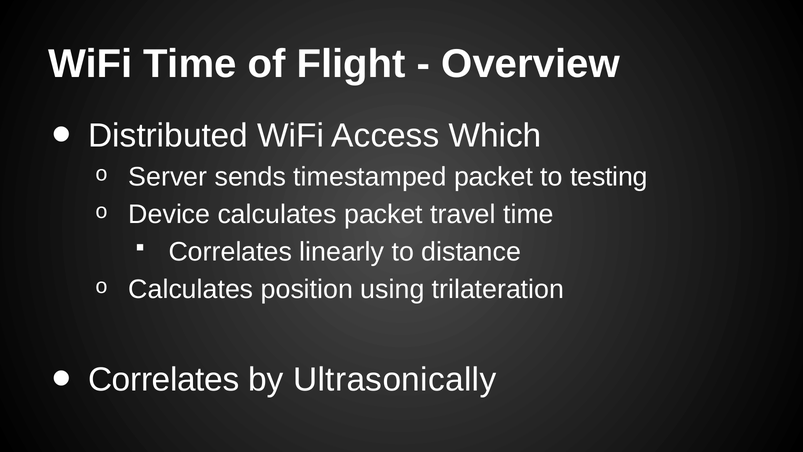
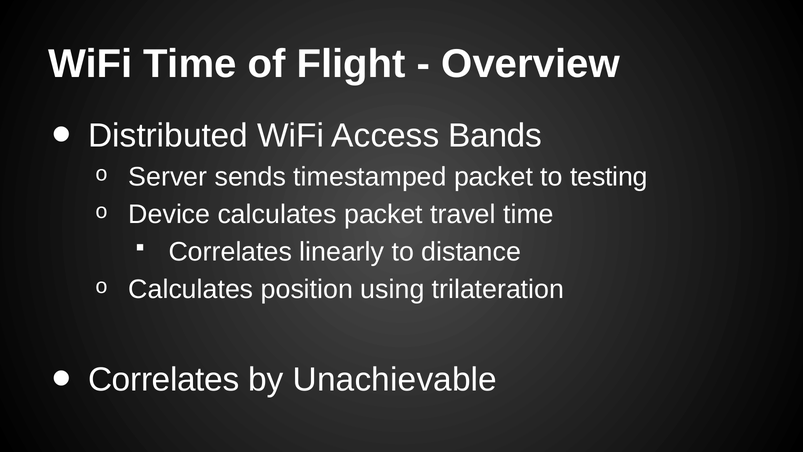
Which: Which -> Bands
Ultrasonically: Ultrasonically -> Unachievable
